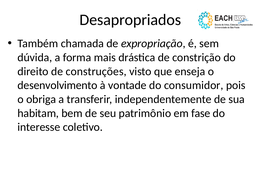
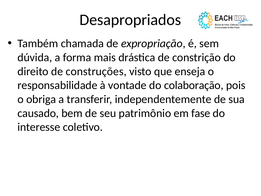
desenvolvimento: desenvolvimento -> responsabilidade
consumidor: consumidor -> colaboração
habitam: habitam -> causado
